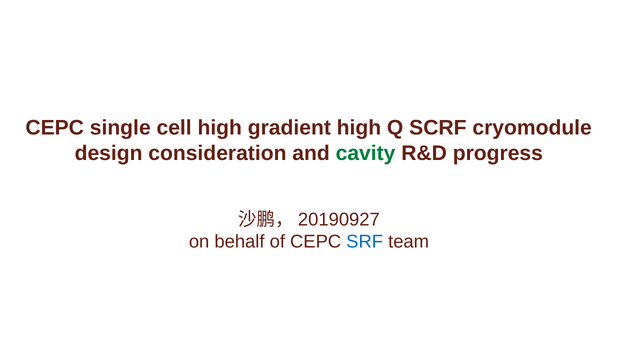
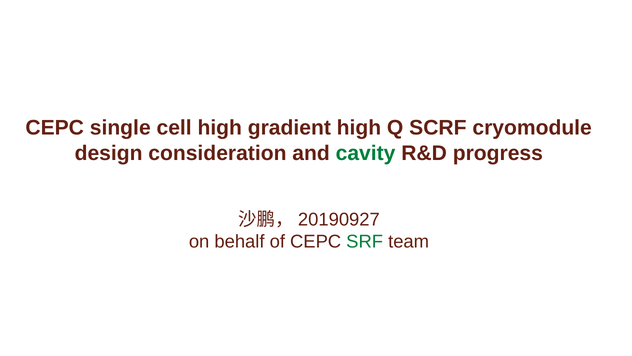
SRF colour: blue -> green
